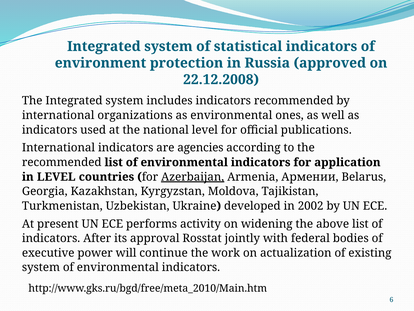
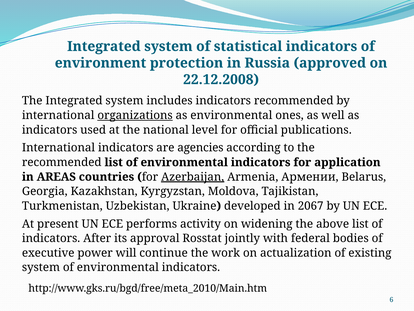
organizations underline: none -> present
in LEVEL: LEVEL -> AREAS
2002: 2002 -> 2067
